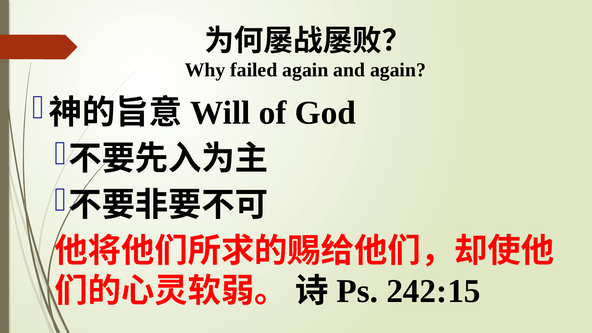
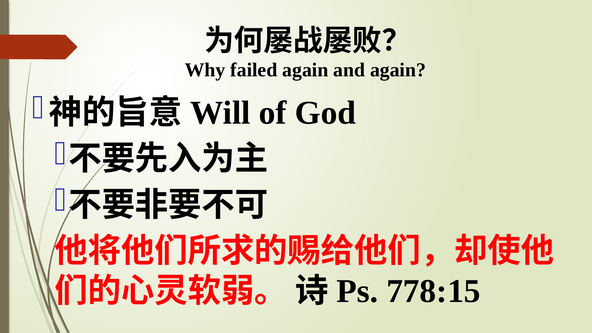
242:15: 242:15 -> 778:15
